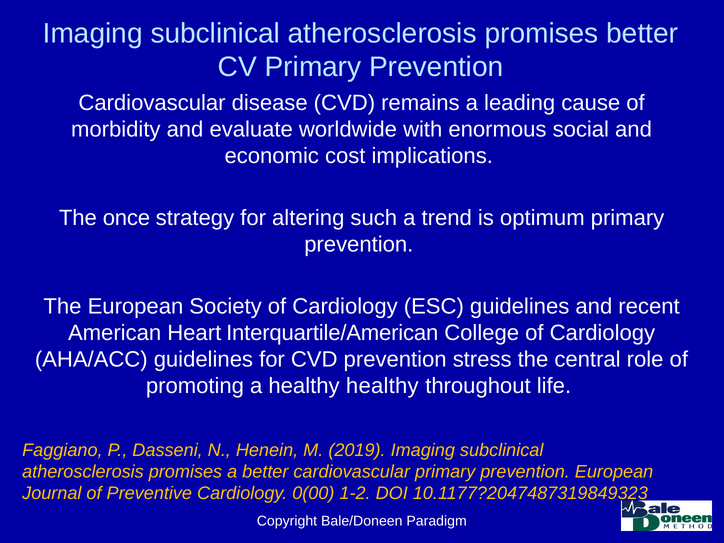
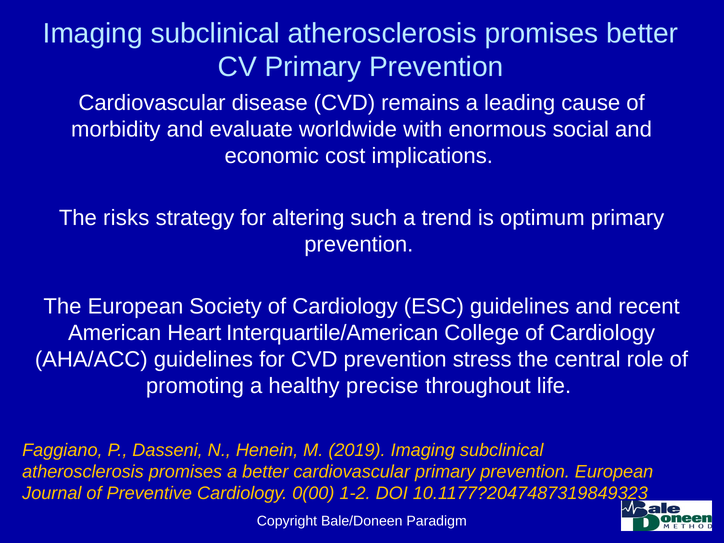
once: once -> risks
healthy healthy: healthy -> precise
